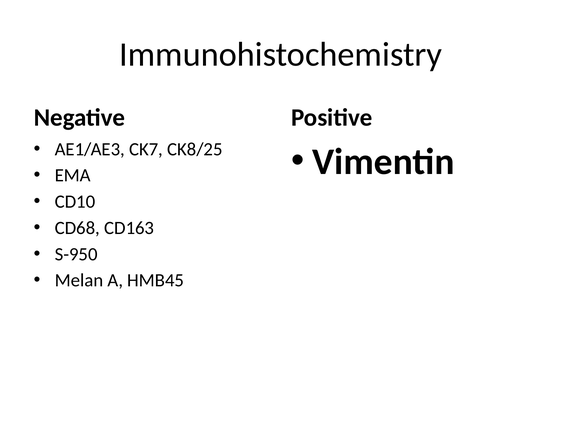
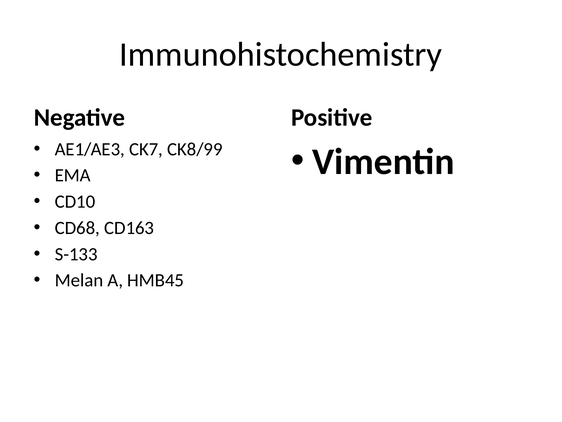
CK8/25: CK8/25 -> CK8/99
S-950: S-950 -> S-133
